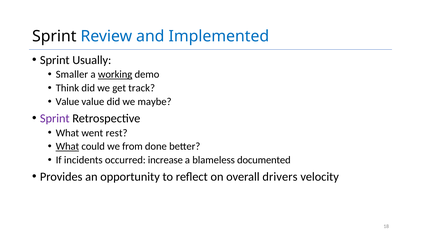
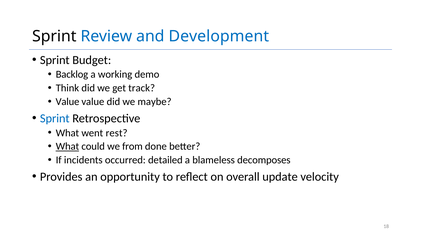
Implemented: Implemented -> Development
Usually: Usually -> Budget
Smaller: Smaller -> Backlog
working underline: present -> none
Sprint at (55, 118) colour: purple -> blue
increase: increase -> detailed
documented: documented -> decomposes
drivers: drivers -> update
